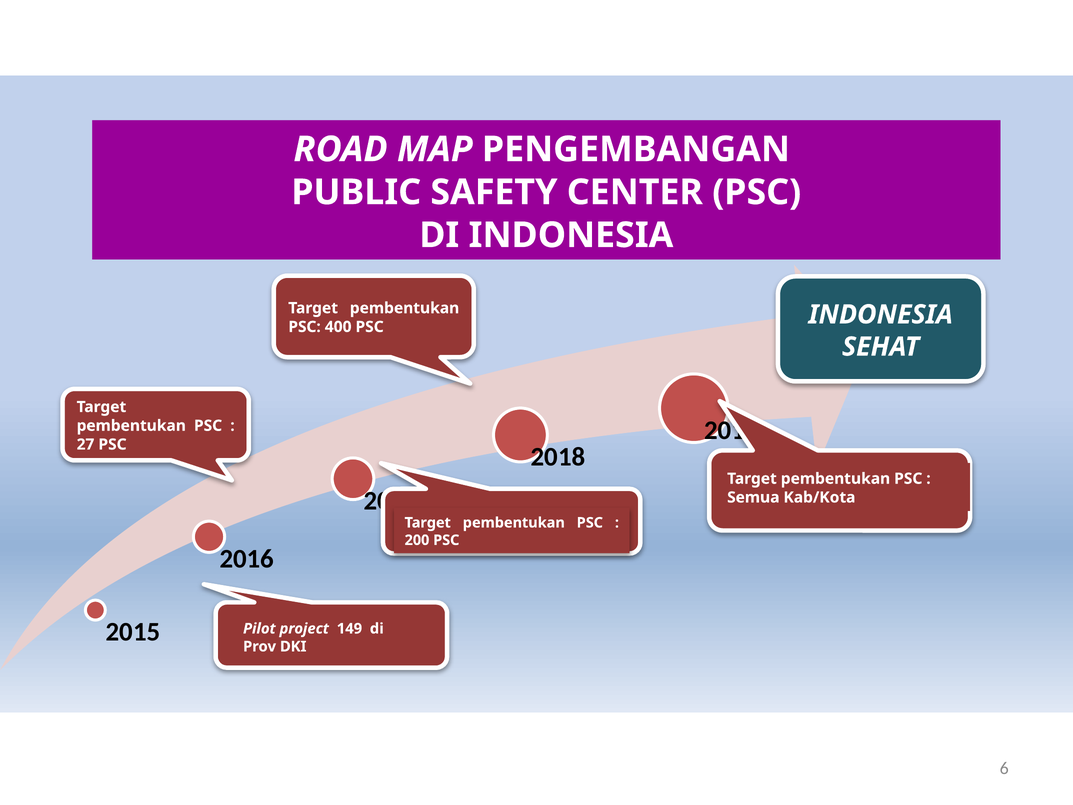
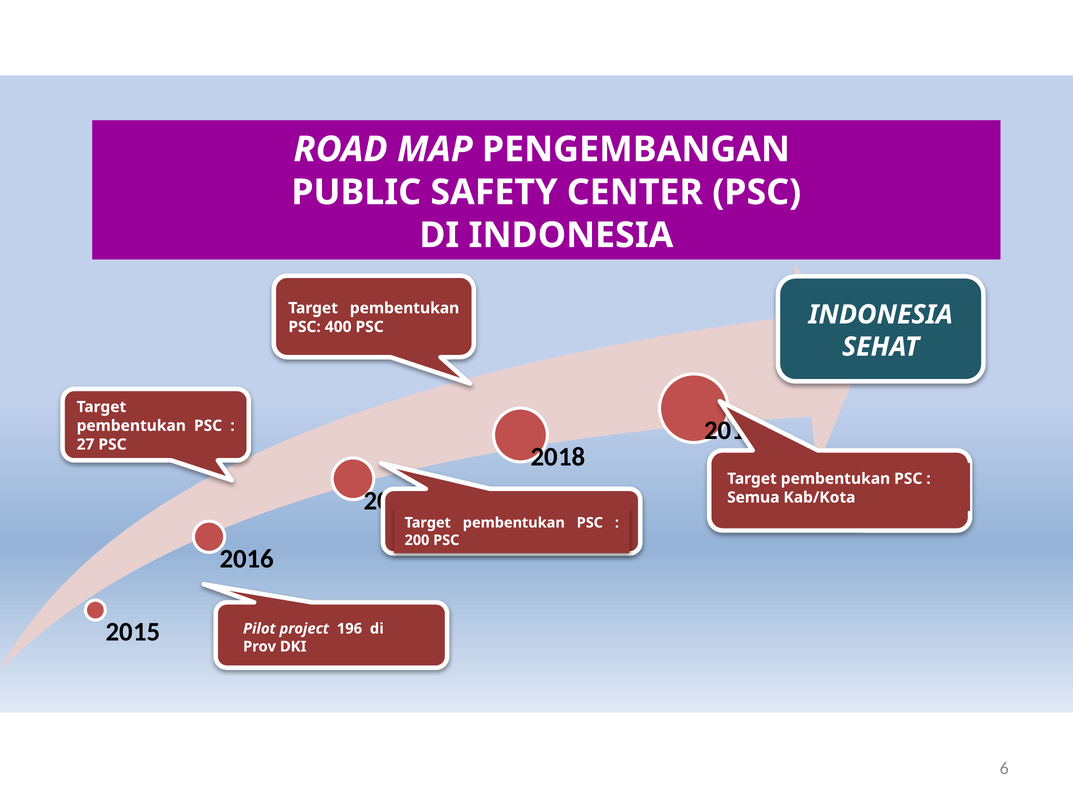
149: 149 -> 196
